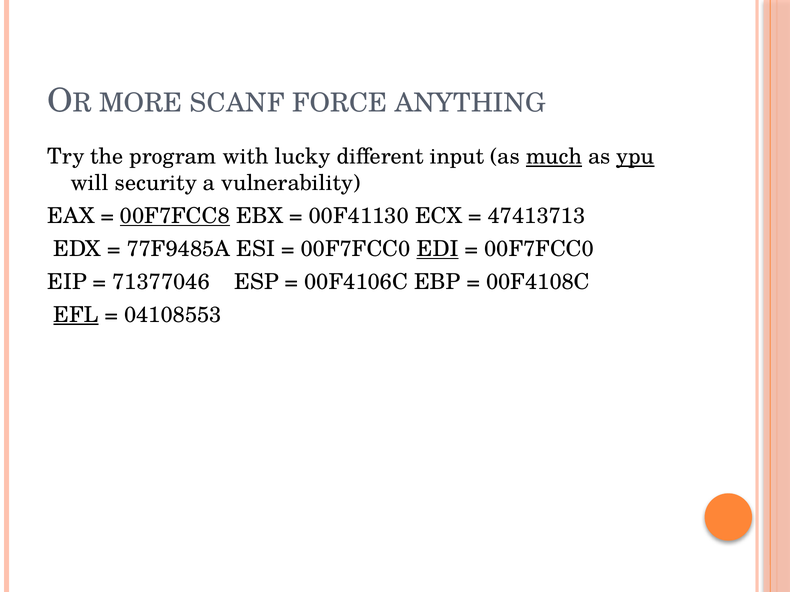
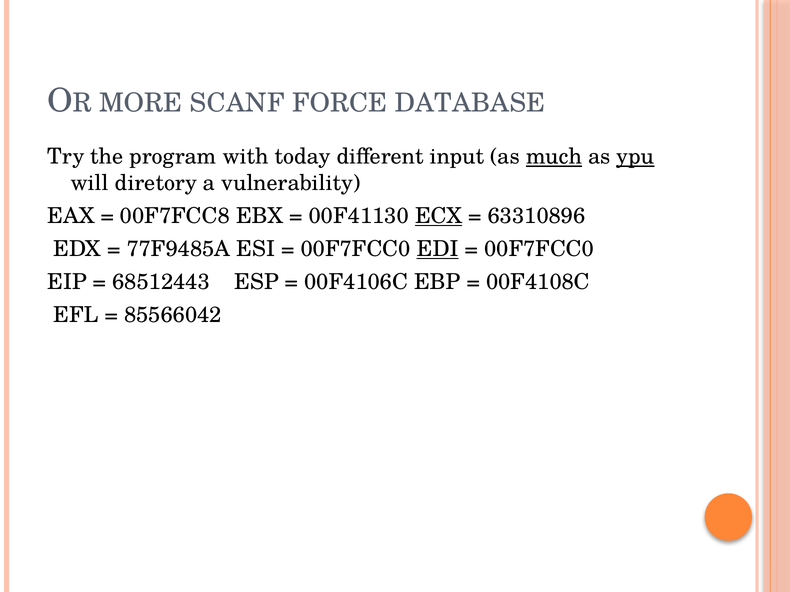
ANYTHING: ANYTHING -> DATABASE
lucky: lucky -> today
security: security -> diretory
00F7FCC8 underline: present -> none
ECX underline: none -> present
47413713: 47413713 -> 63310896
71377046: 71377046 -> 68512443
EFL underline: present -> none
04108553: 04108553 -> 85566042
